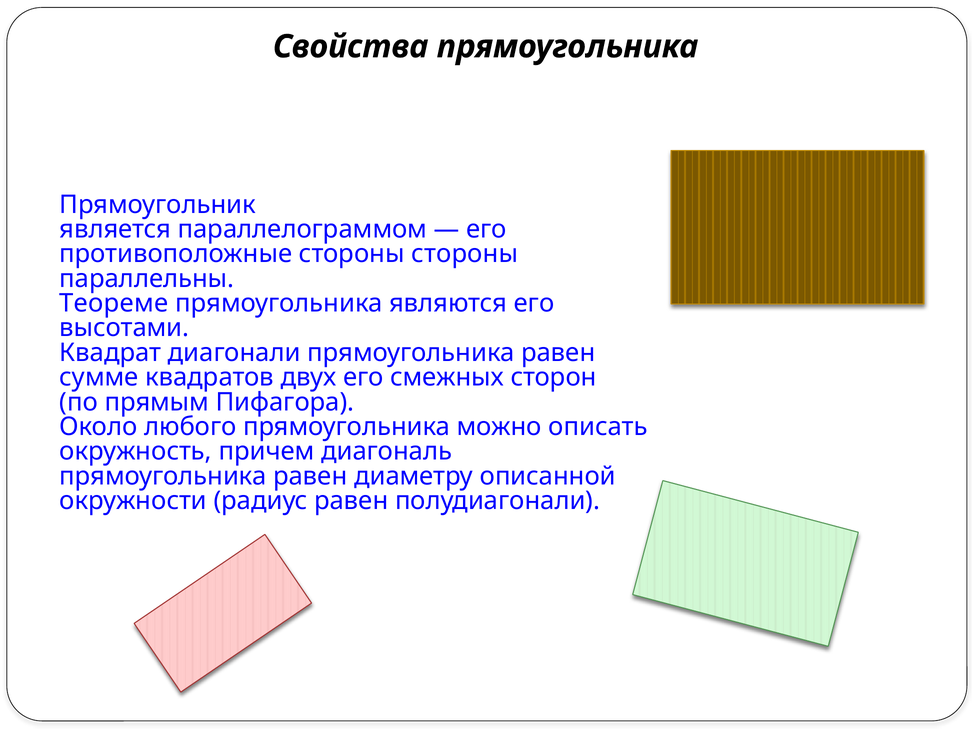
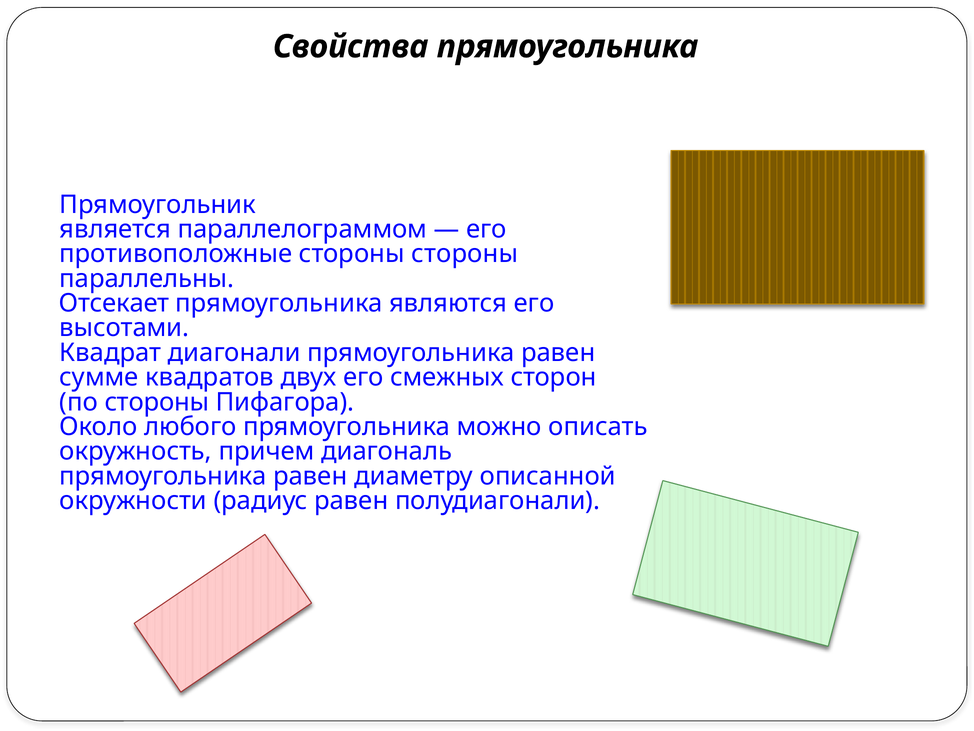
Теореме: Теореме -> Отсекает
по прямым: прямым -> стороны
